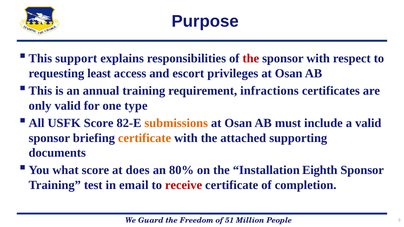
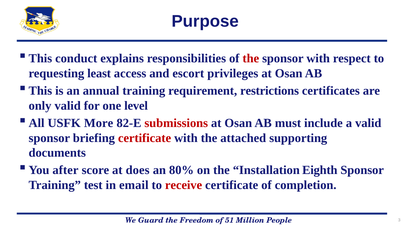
support: support -> conduct
infractions: infractions -> restrictions
type: type -> level
USFK Score: Score -> More
submissions colour: orange -> red
certificate at (145, 138) colour: orange -> red
what: what -> after
